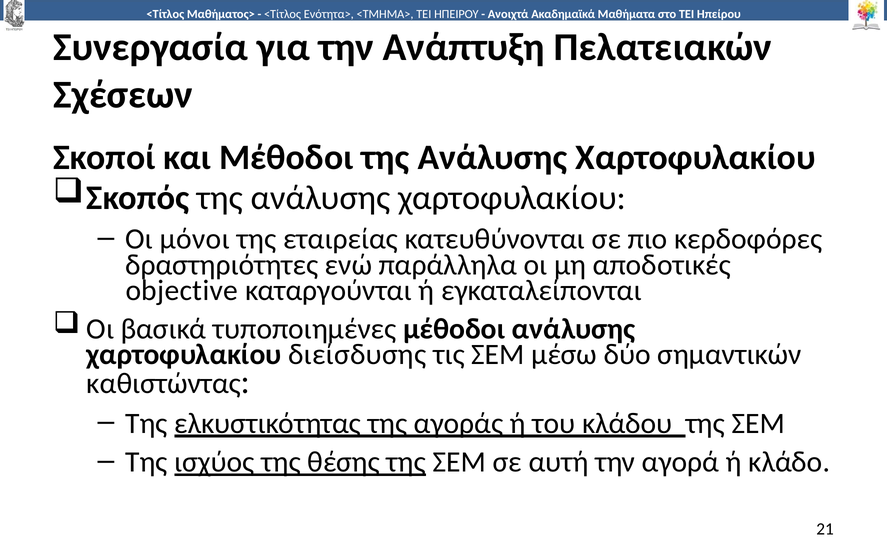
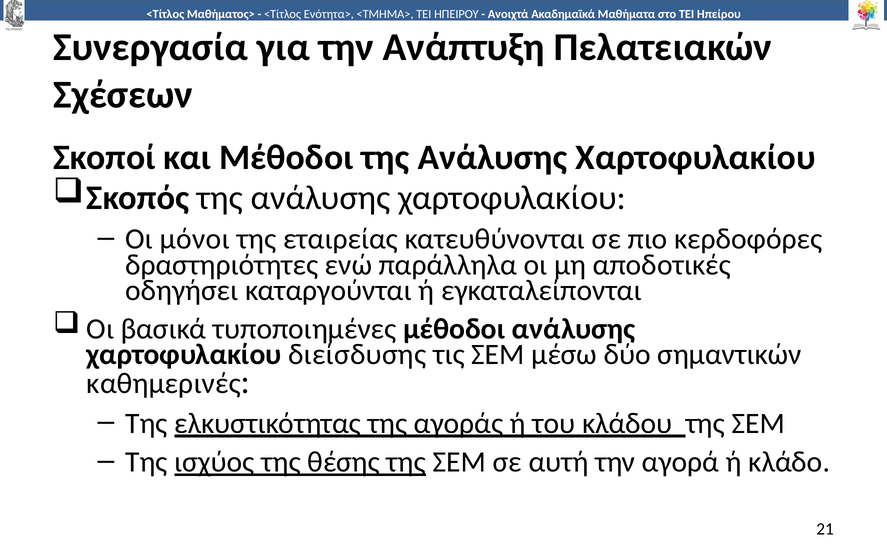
objective: objective -> οδηγήσει
καθιστώντας: καθιστώντας -> καθημερινές
